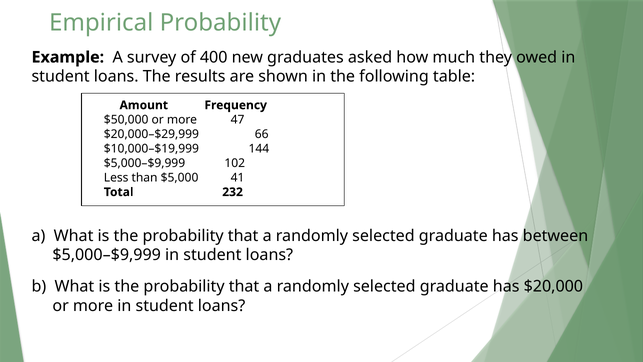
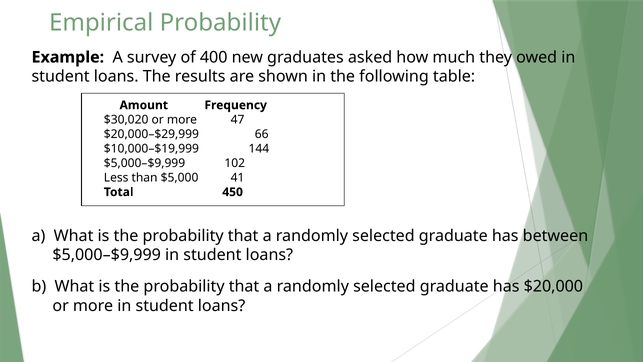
$50,000: $50,000 -> $30,020
232: 232 -> 450
